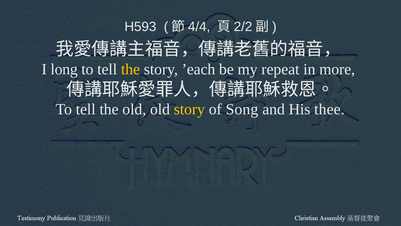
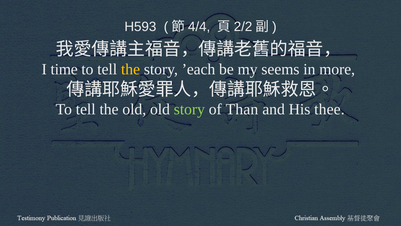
long: long -> time
repeat: repeat -> seems
story at (189, 109) colour: yellow -> light green
Song: Song -> Than
